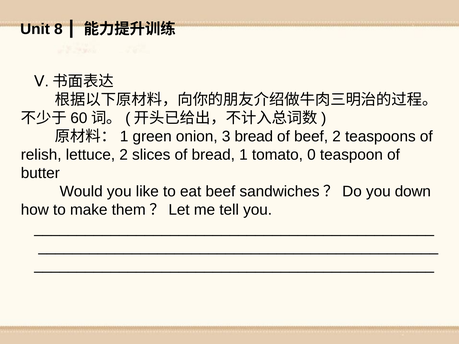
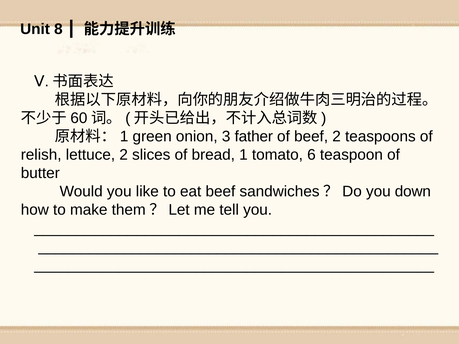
3 bread: bread -> father
0: 0 -> 6
